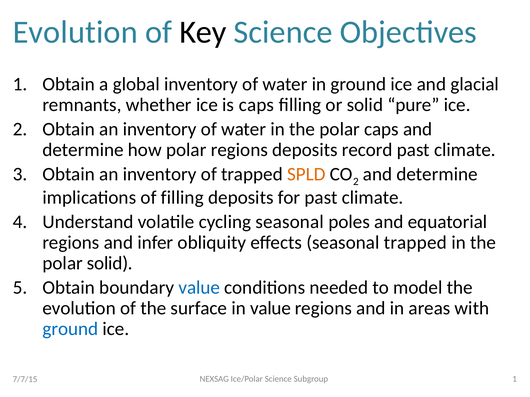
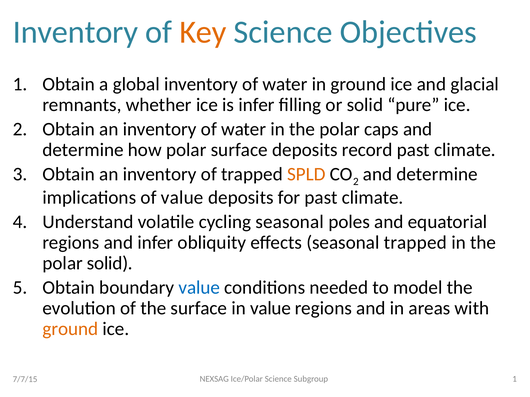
Evolution at (75, 32): Evolution -> Inventory
Key colour: black -> orange
is caps: caps -> infer
polar regions: regions -> surface
of filling: filling -> value
ground at (70, 329) colour: blue -> orange
